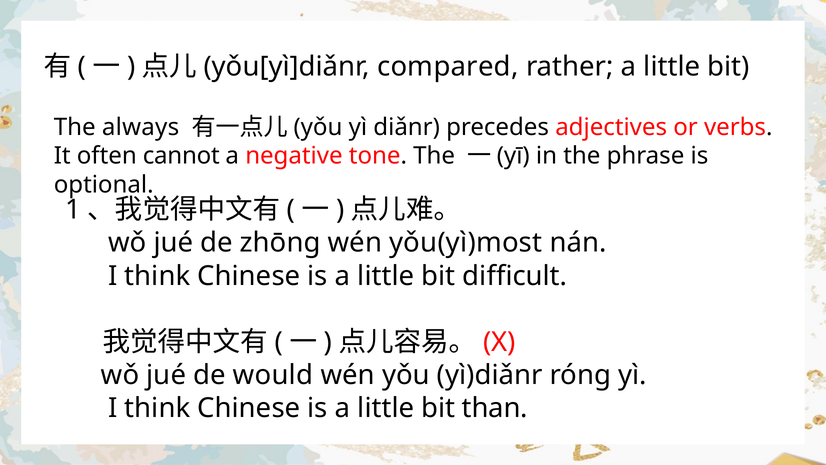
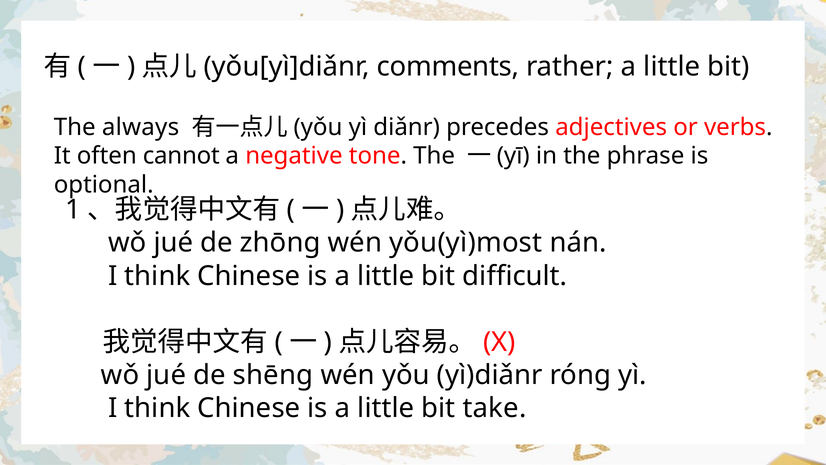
compared: compared -> comments
would: would -> shēng
than: than -> take
